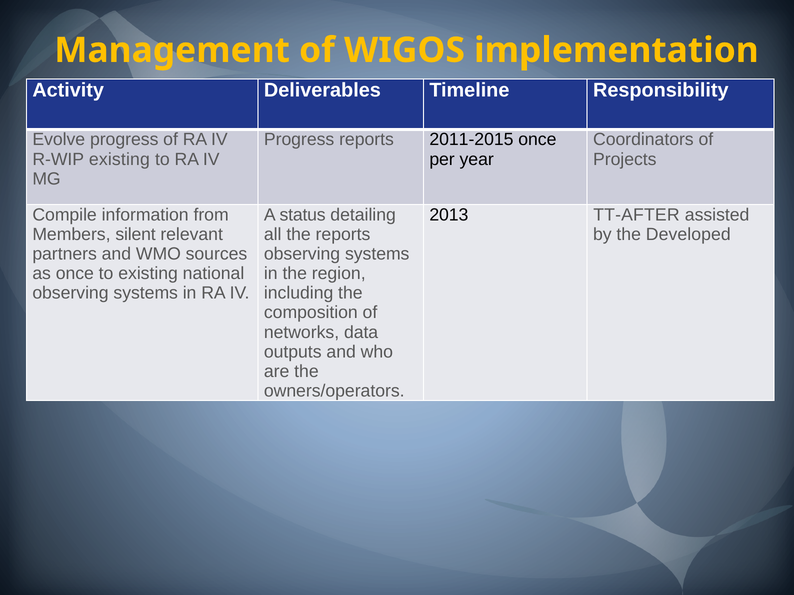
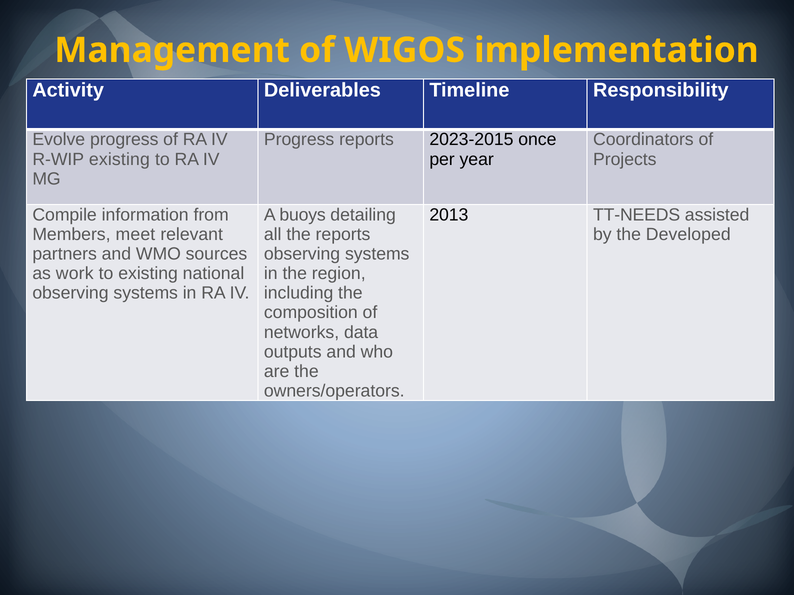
2011-2015: 2011-2015 -> 2023-2015
status: status -> buoys
TT-AFTER: TT-AFTER -> TT-NEEDS
silent: silent -> meet
as once: once -> work
